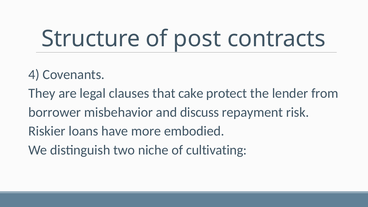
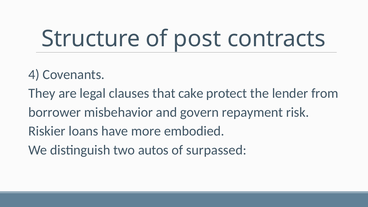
discuss: discuss -> govern
niche: niche -> autos
cultivating: cultivating -> surpassed
